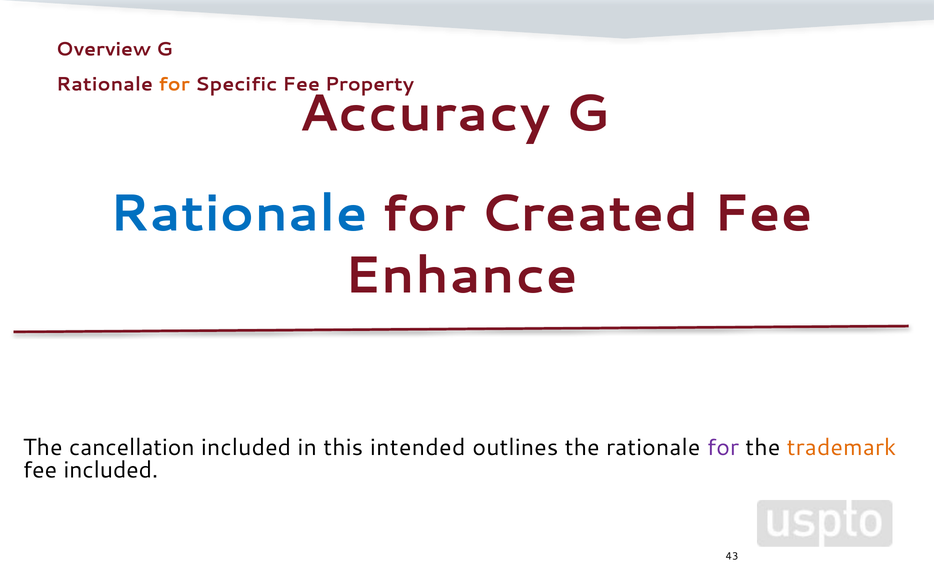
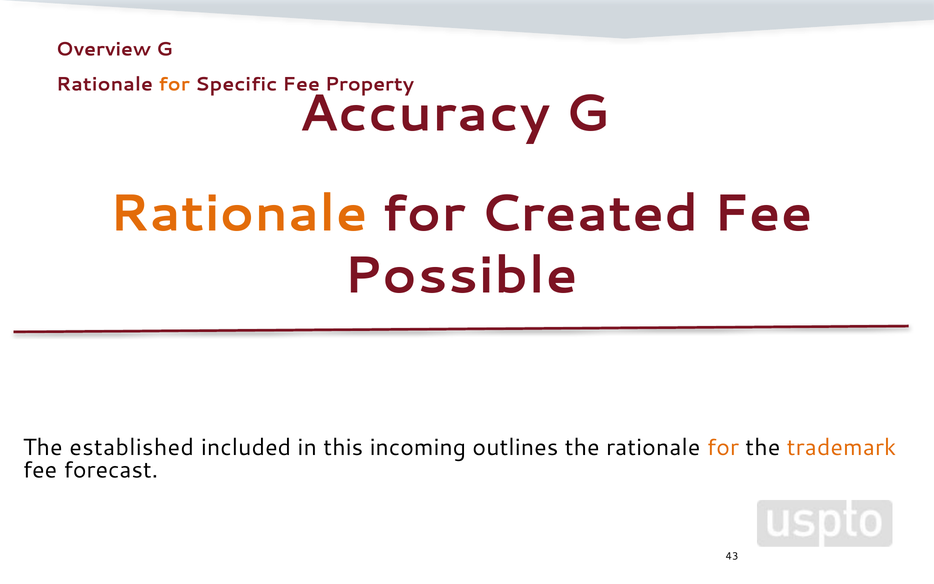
Rationale at (238, 213) colour: blue -> orange
Enhance: Enhance -> Possible
cancellation: cancellation -> established
intended: intended -> incoming
for at (723, 447) colour: purple -> orange
fee included: included -> forecast
